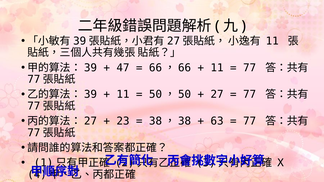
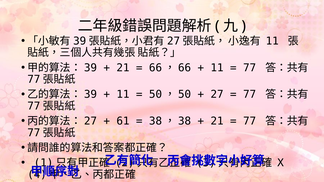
47 at (123, 68): 47 -> 21
23: 23 -> 61
63 at (217, 121): 63 -> 21
